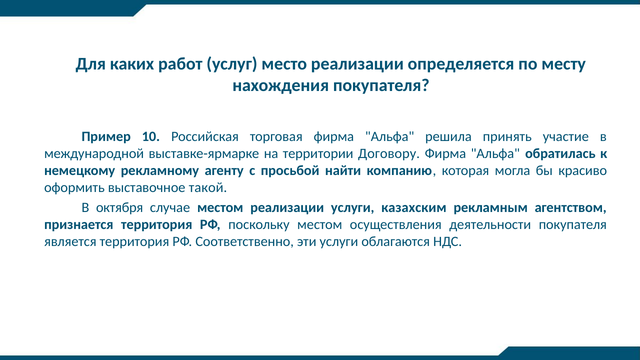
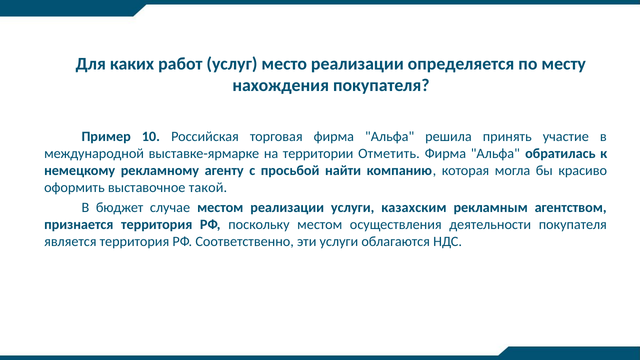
Договору: Договору -> Отметить
октября: октября -> бюджет
